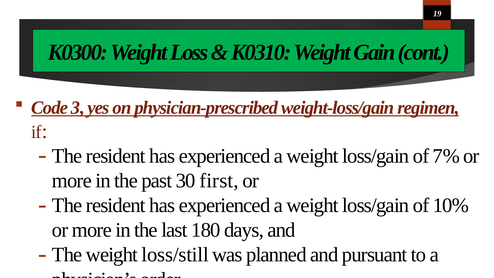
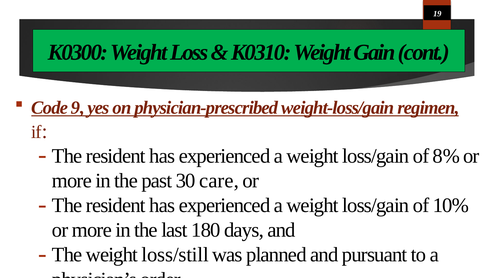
3: 3 -> 9
7%: 7% -> 8%
first: first -> care
